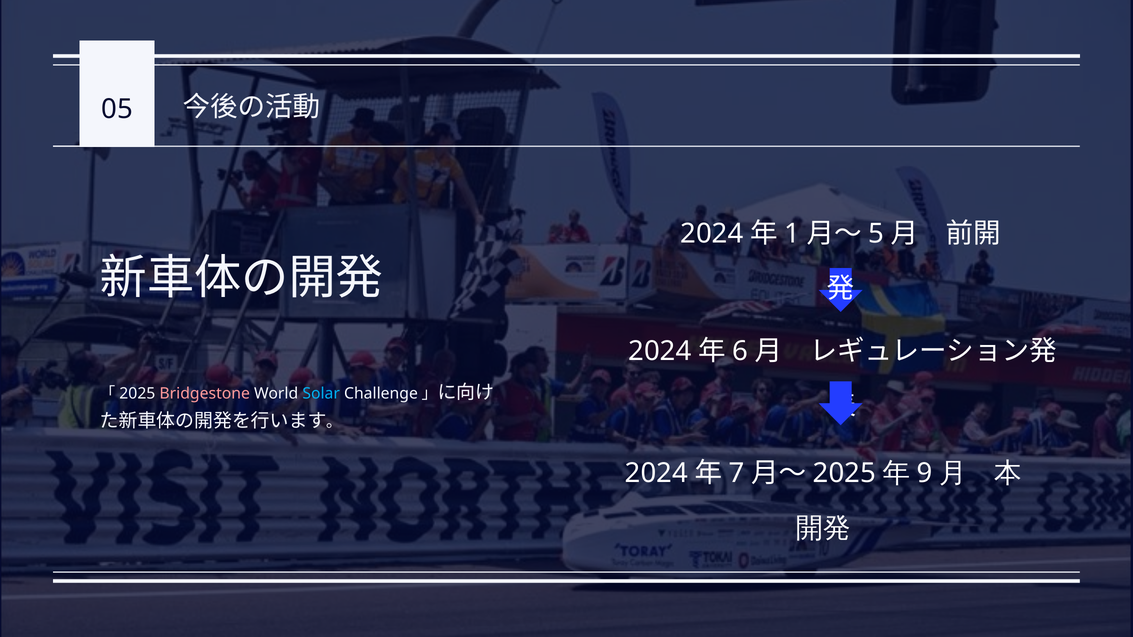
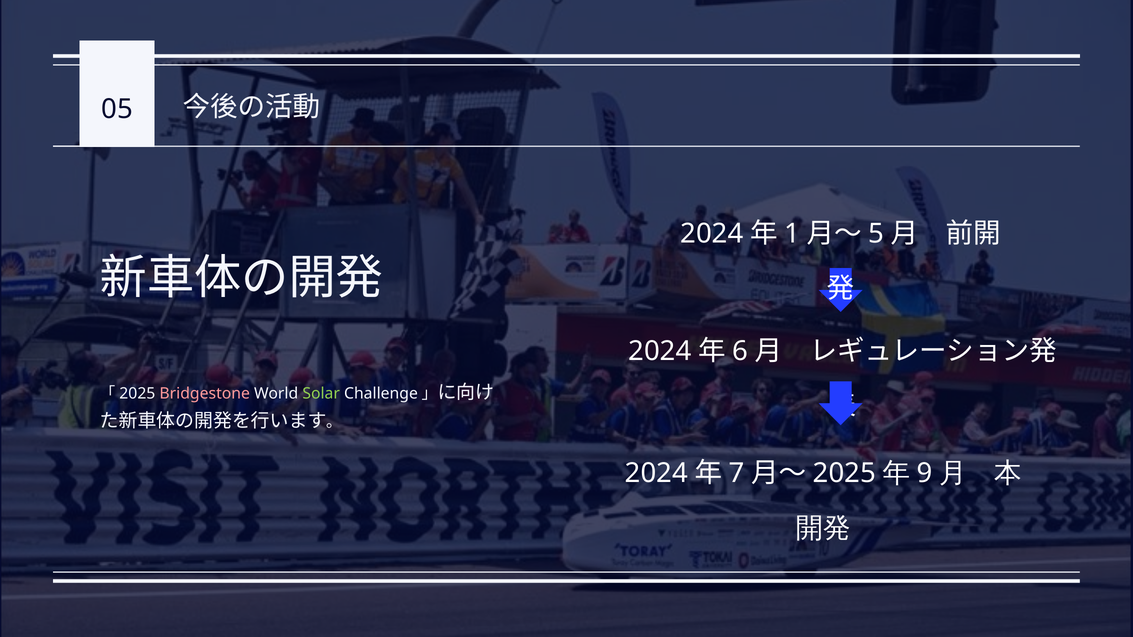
Solar colour: light blue -> light green
